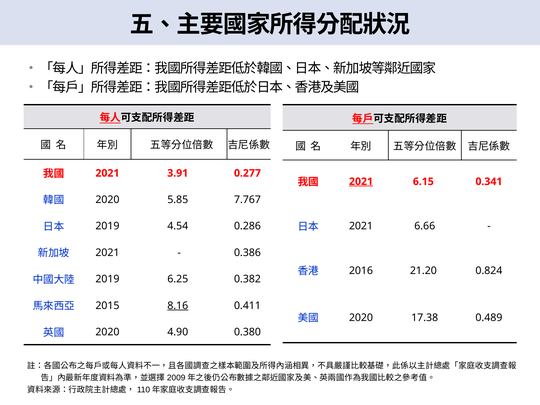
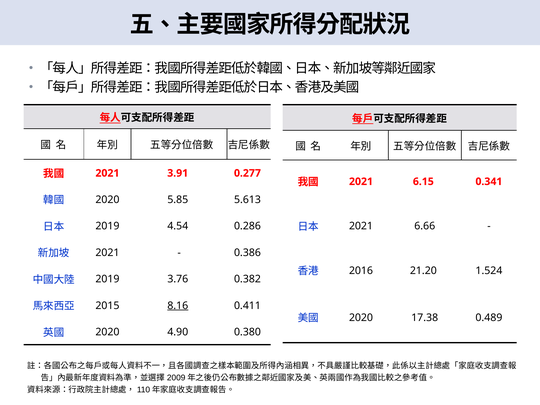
2021 at (361, 182) underline: present -> none
7.767: 7.767 -> 5.613
0.824: 0.824 -> 1.524
6.25: 6.25 -> 3.76
